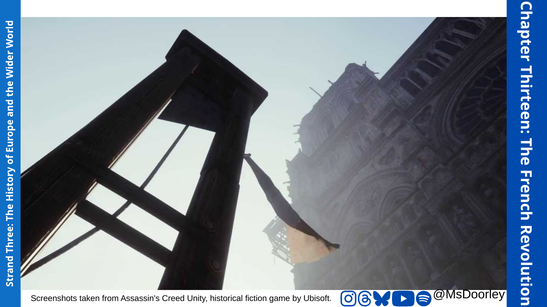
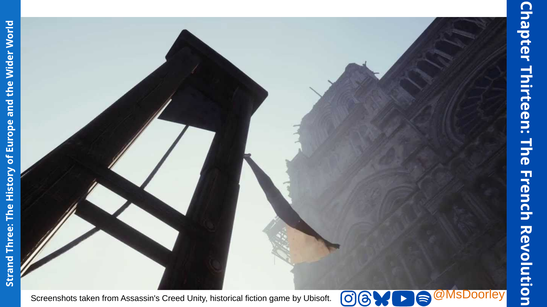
@MsDoorley colour: black -> orange
